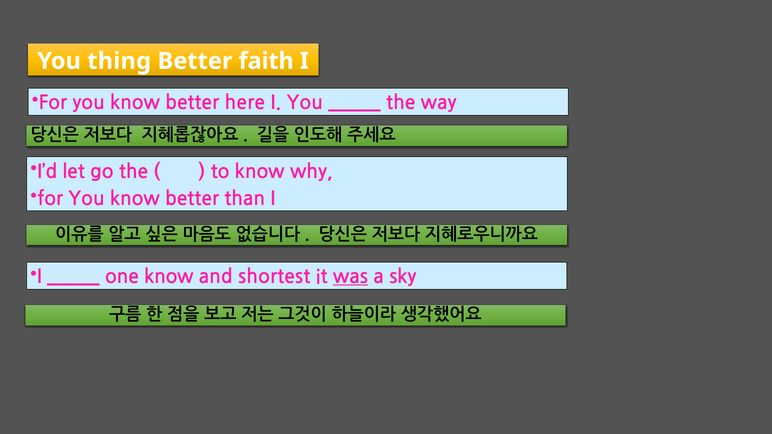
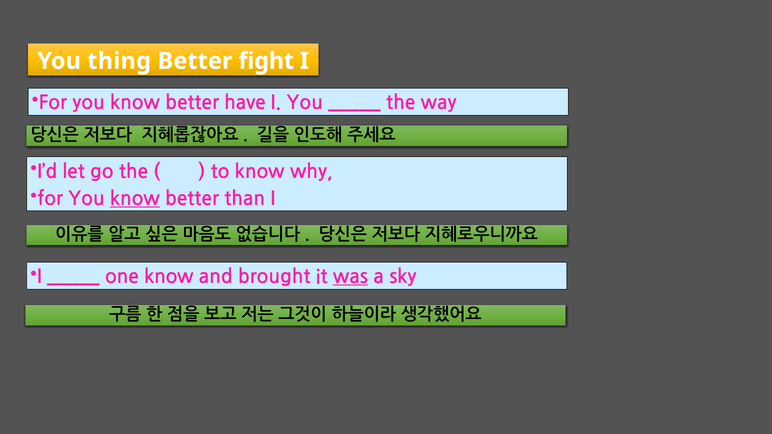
faith: faith -> fight
here: here -> have
know at (135, 199) underline: none -> present
shortest: shortest -> brought
